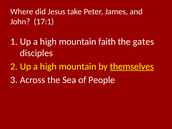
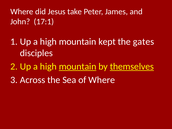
faith: faith -> kept
mountain at (78, 66) underline: none -> present
of People: People -> Where
